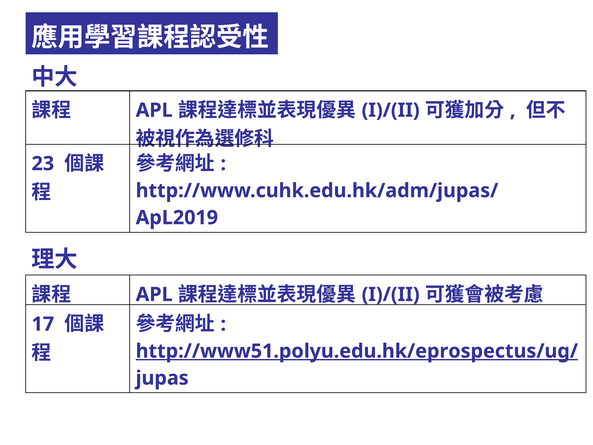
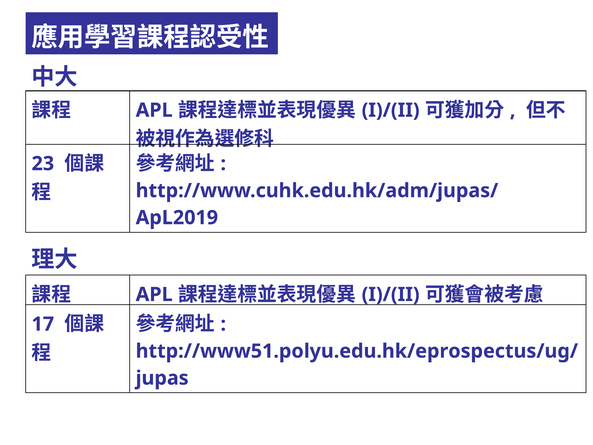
http://www51.polyu.edu.hk/eprospectus/ug/ underline: present -> none
